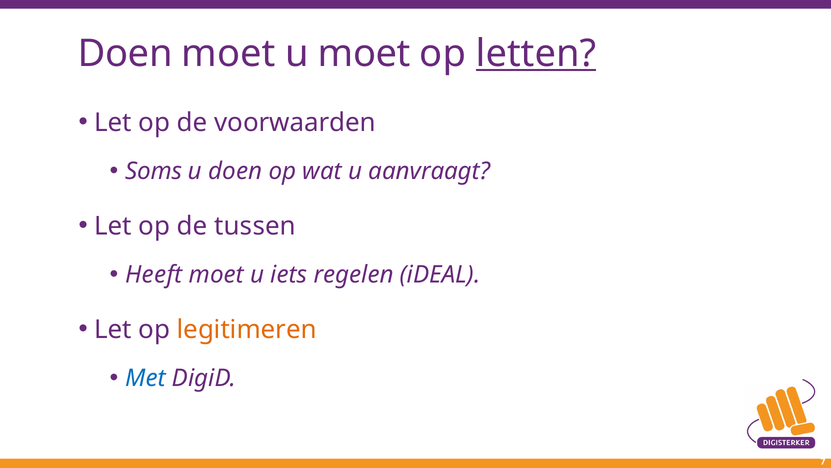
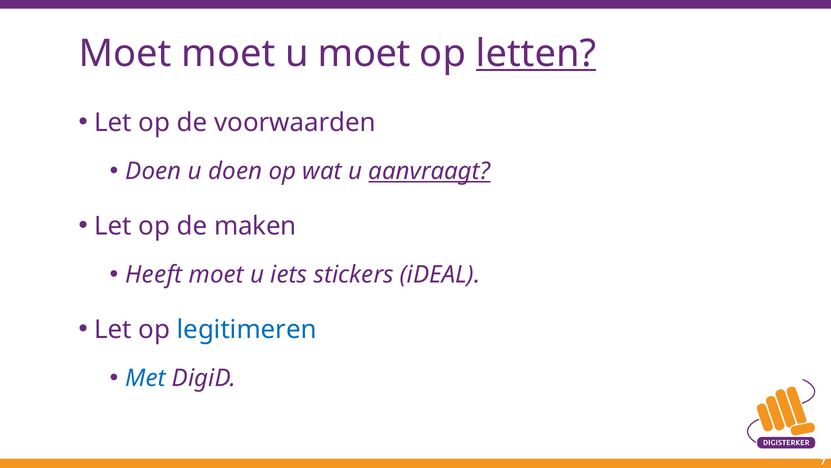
Doen at (125, 53): Doen -> Moet
Soms at (154, 171): Soms -> Doen
aanvraagt underline: none -> present
tussen: tussen -> maken
regelen: regelen -> stickers
legitimeren colour: orange -> blue
